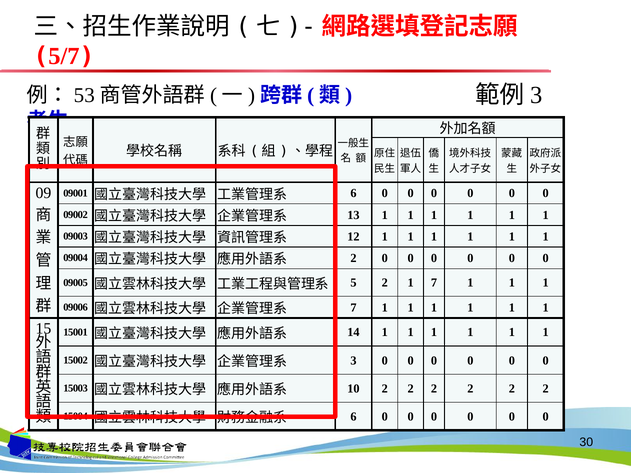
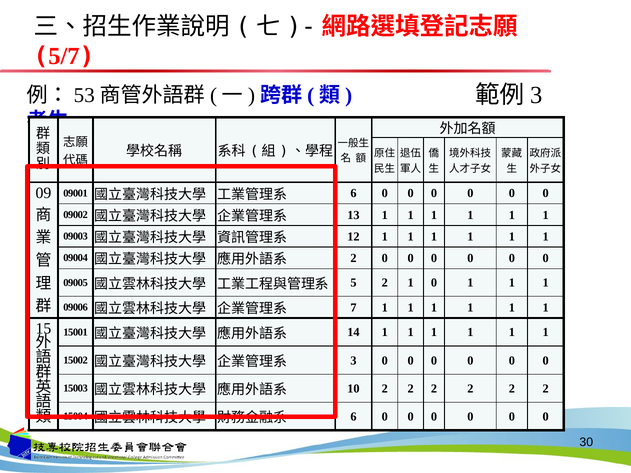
1 7: 7 -> 0
